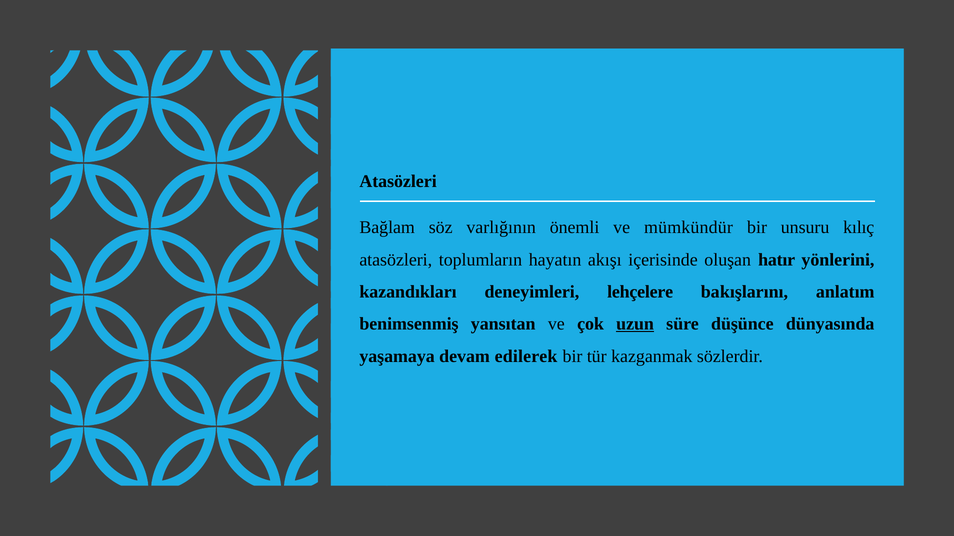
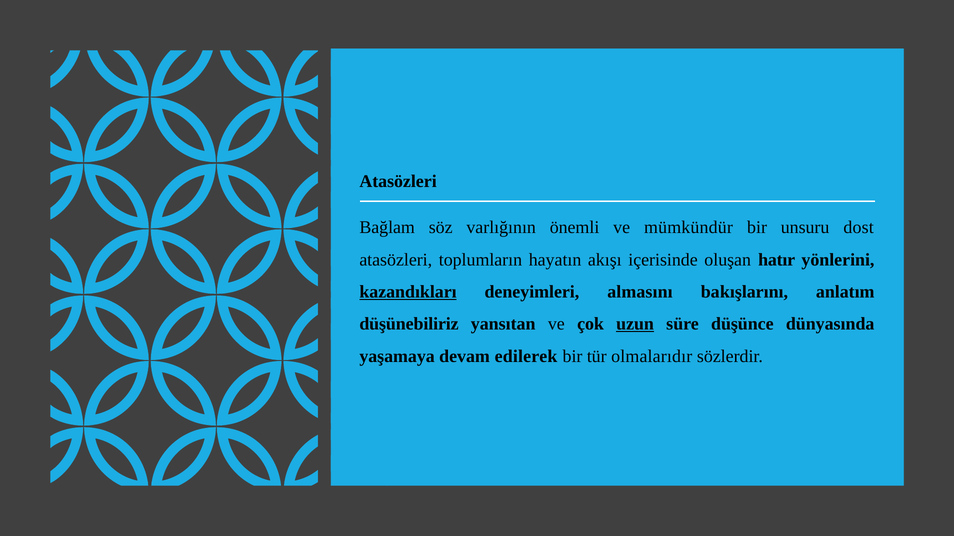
kılıç: kılıç -> dost
kazandıkları underline: none -> present
lehçelere: lehçelere -> almasını
benimsenmiş: benimsenmiş -> düşünebiliriz
kazganmak: kazganmak -> olmalarıdır
